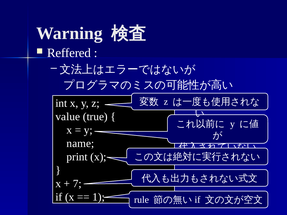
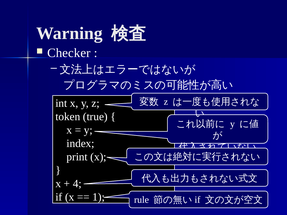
Reffered: Reffered -> Checker
value: value -> token
name: name -> index
7: 7 -> 4
